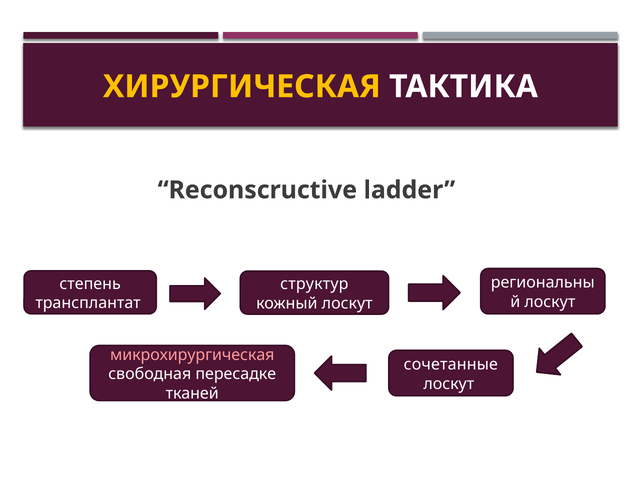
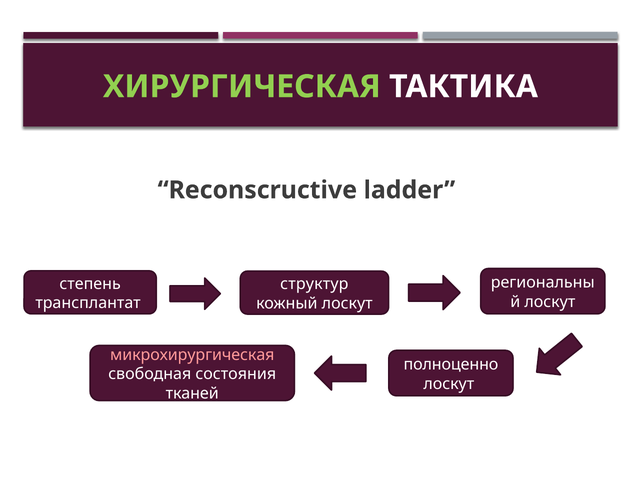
ХИРУРГИЧЕСКАЯ colour: yellow -> light green
сочетанные: сочетанные -> полноценно
пересадке: пересадке -> состояния
